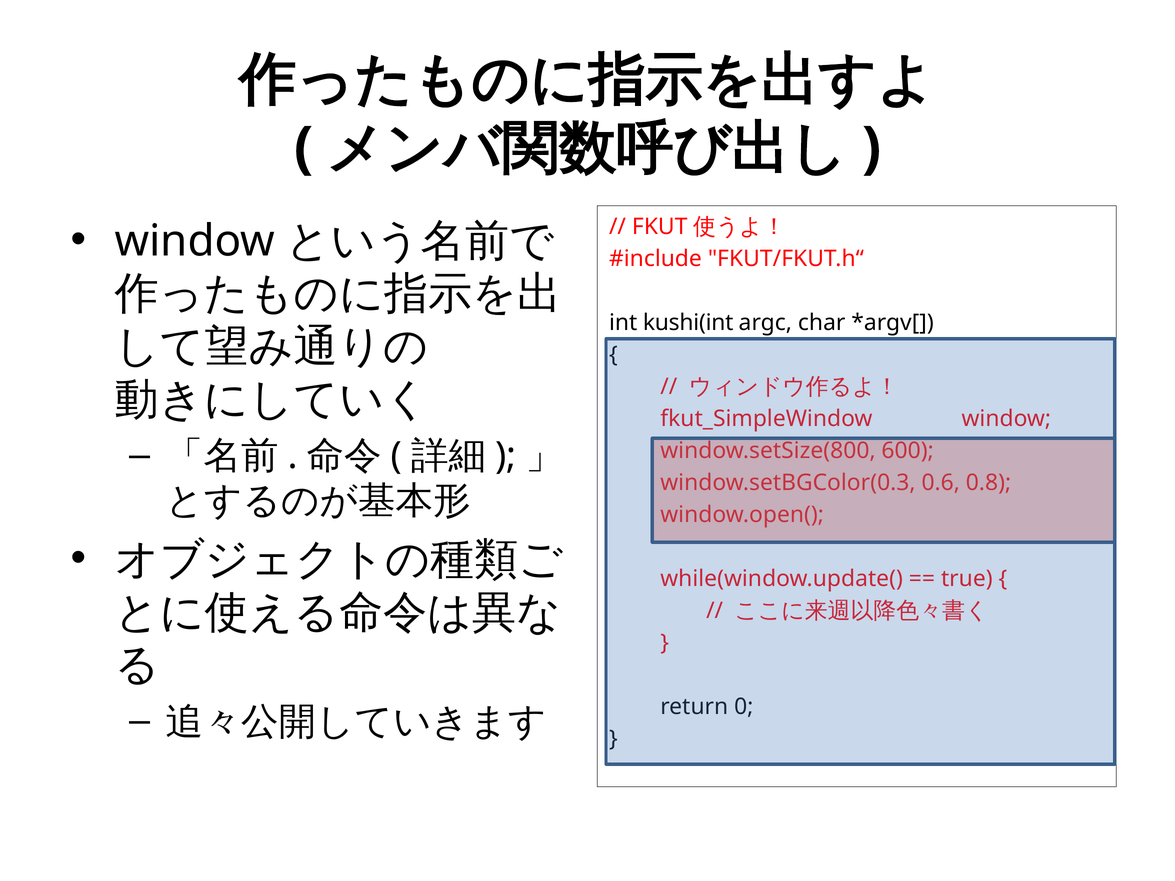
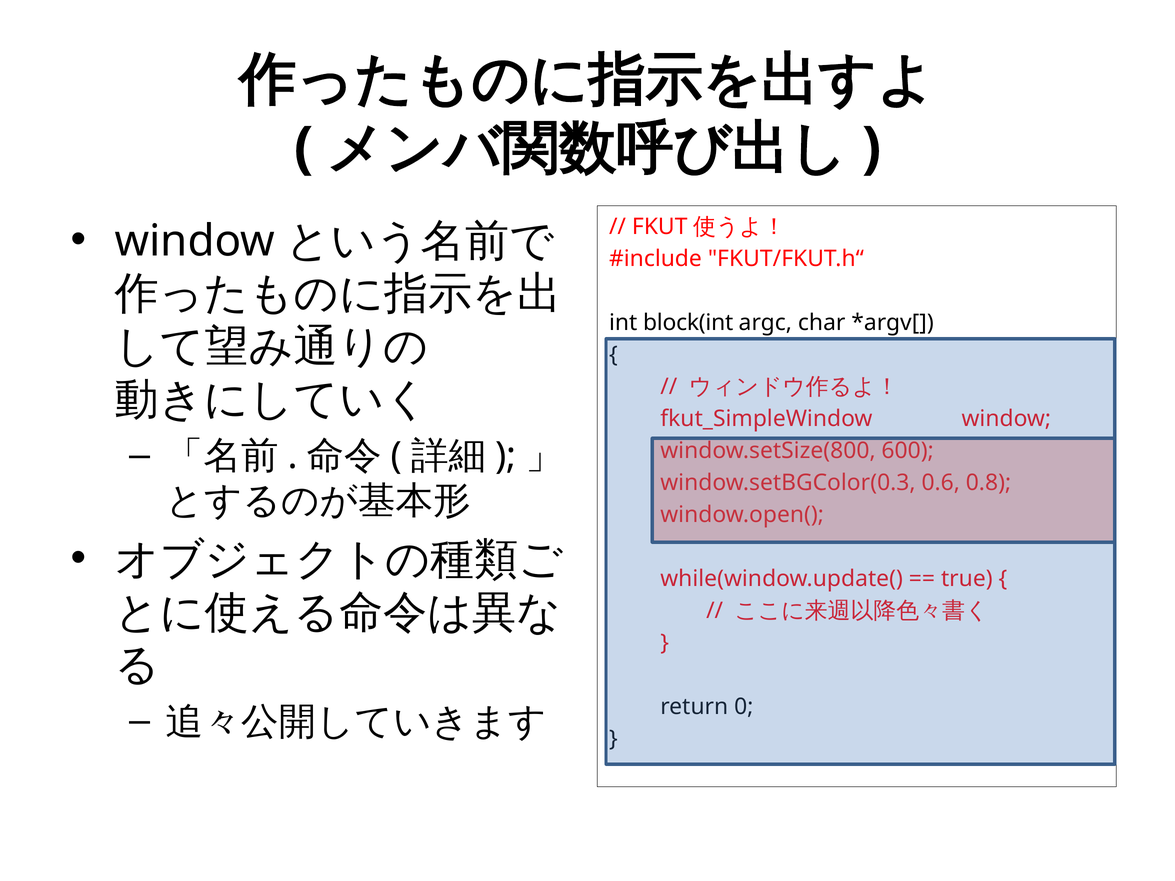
kushi(int: kushi(int -> block(int
